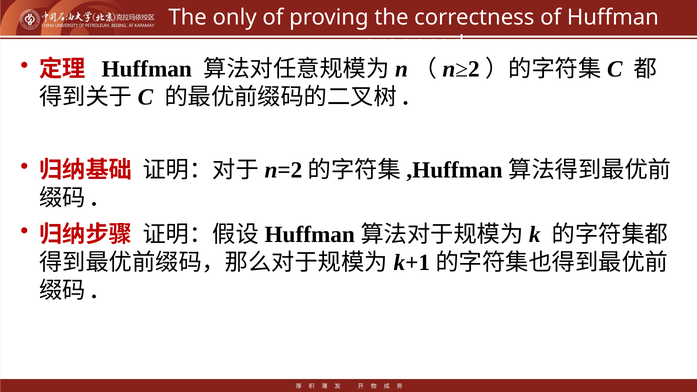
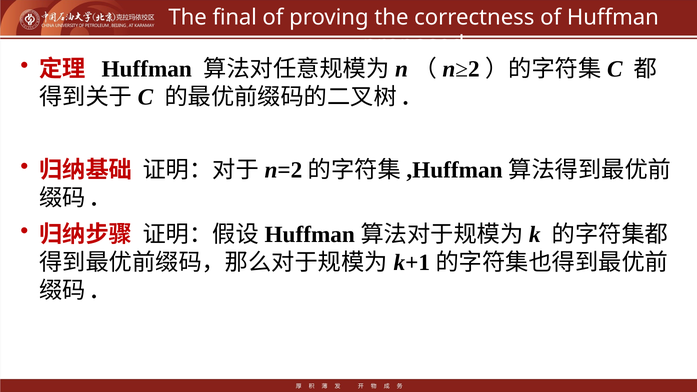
only: only -> final
